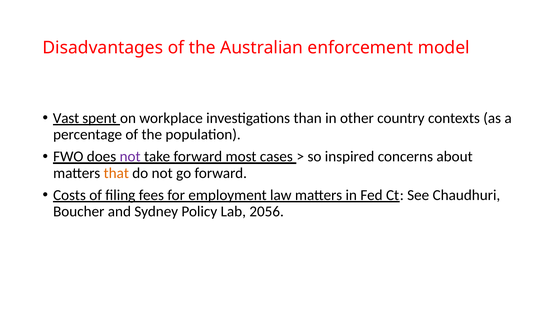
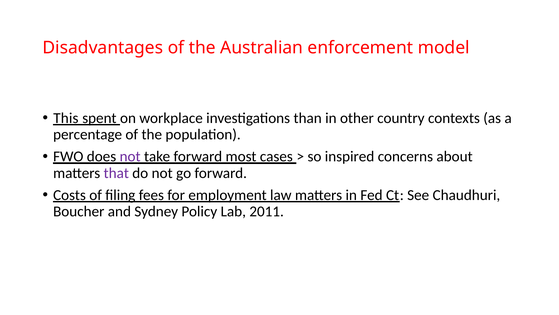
Vast: Vast -> This
that colour: orange -> purple
2056: 2056 -> 2011
